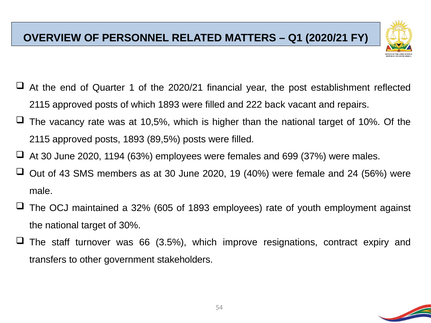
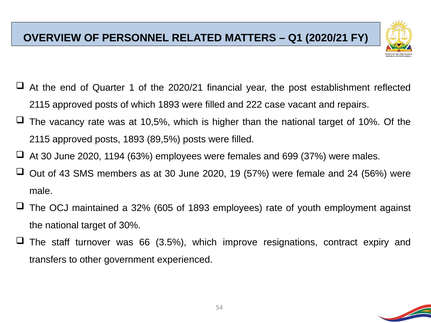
back: back -> case
40%: 40% -> 57%
stakeholders: stakeholders -> experienced
